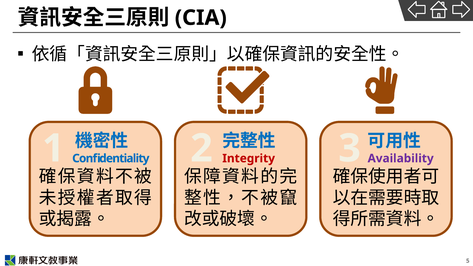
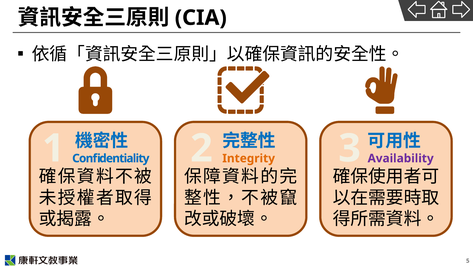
Integrity colour: red -> orange
